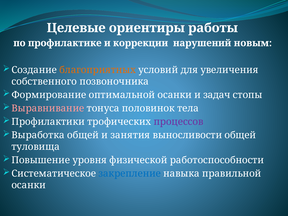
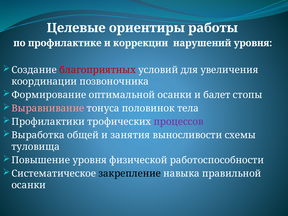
нарушений новым: новым -> уровня
благоприятных colour: orange -> red
собственного: собственного -> координации
задач: задач -> балет
выносливости общей: общей -> схемы
закрепление colour: blue -> black
